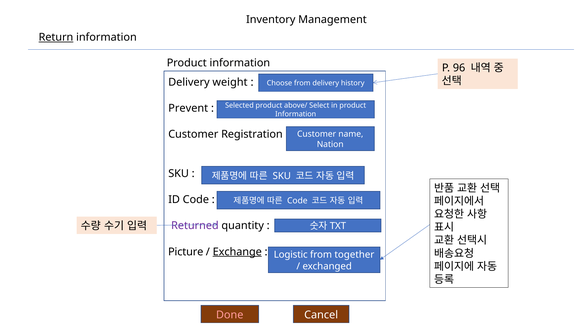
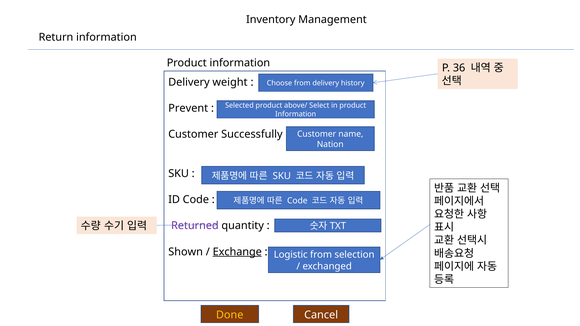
Return underline: present -> none
96: 96 -> 36
Registration: Registration -> Successfully
Picture: Picture -> Shown
together: together -> selection
Done colour: pink -> yellow
